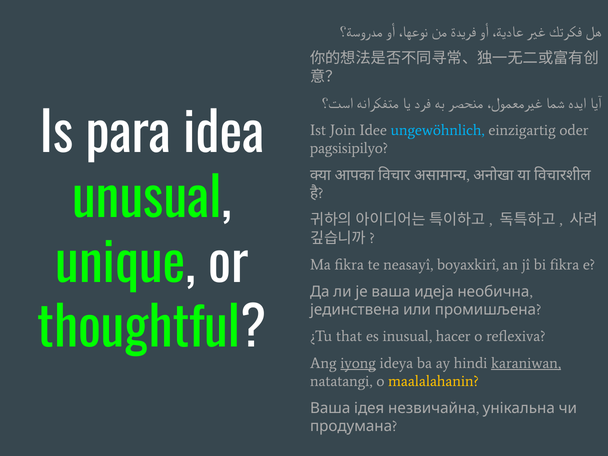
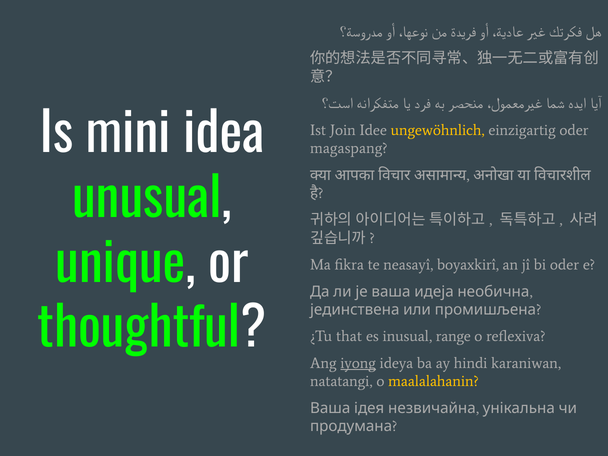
para: para -> mini
ungewöhnlich colour: light blue -> yellow
pagsisipilyo: pagsisipilyo -> magaspang
bi fikra: fikra -> oder
hacer: hacer -> range
karaniwan underline: present -> none
